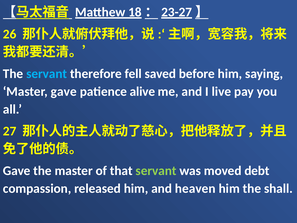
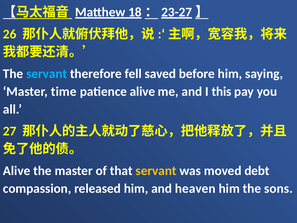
Master gave: gave -> time
live: live -> this
Gave at (17, 171): Gave -> Alive
servant at (156, 171) colour: light green -> yellow
shall: shall -> sons
